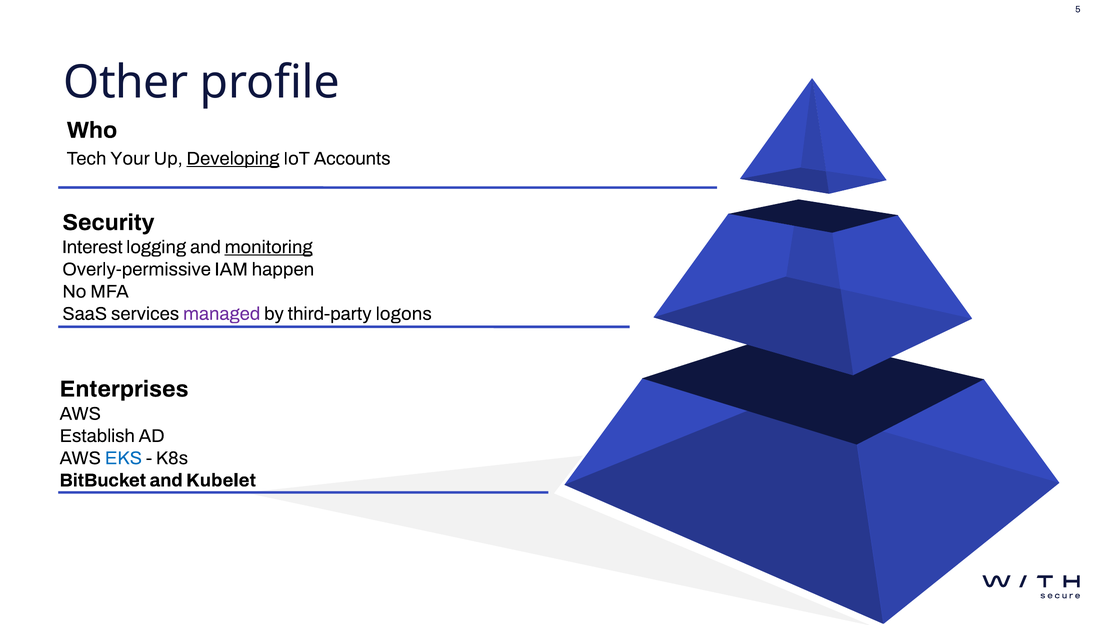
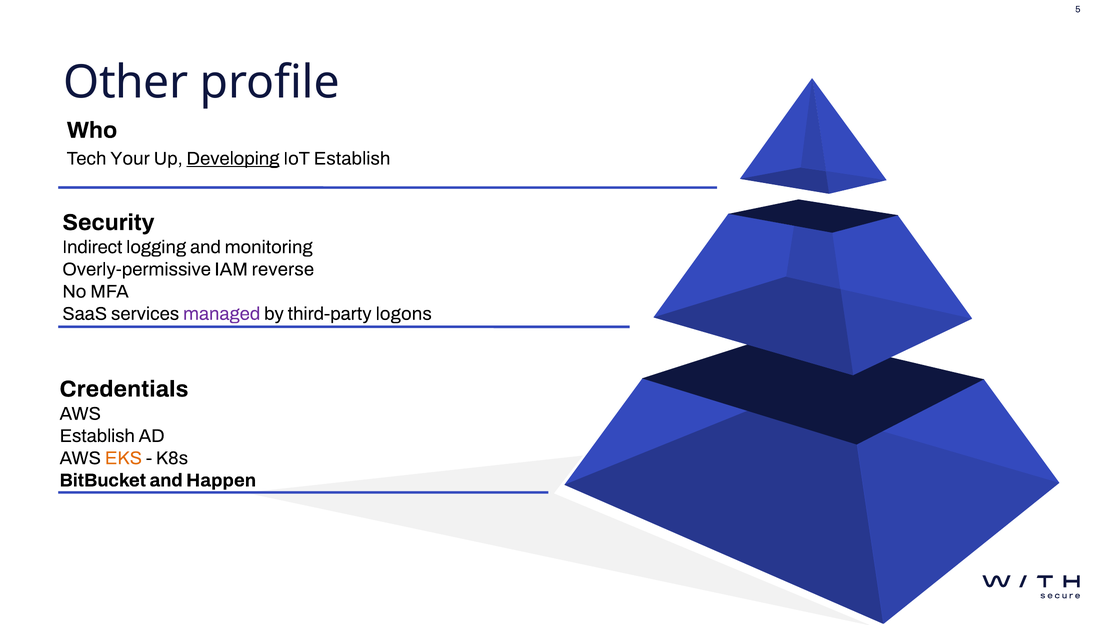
IoT Accounts: Accounts -> Establish
Interest: Interest -> Indirect
monitoring underline: present -> none
happen: happen -> reverse
Enterprises: Enterprises -> Credentials
EKS colour: blue -> orange
Kubelet: Kubelet -> Happen
